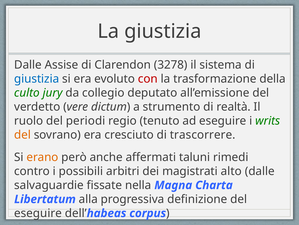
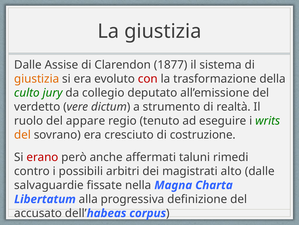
3278: 3278 -> 1877
giustizia at (37, 79) colour: blue -> orange
periodi: periodi -> appare
trascorrere: trascorrere -> costruzione
erano colour: orange -> red
eseguire at (38, 213): eseguire -> accusato
